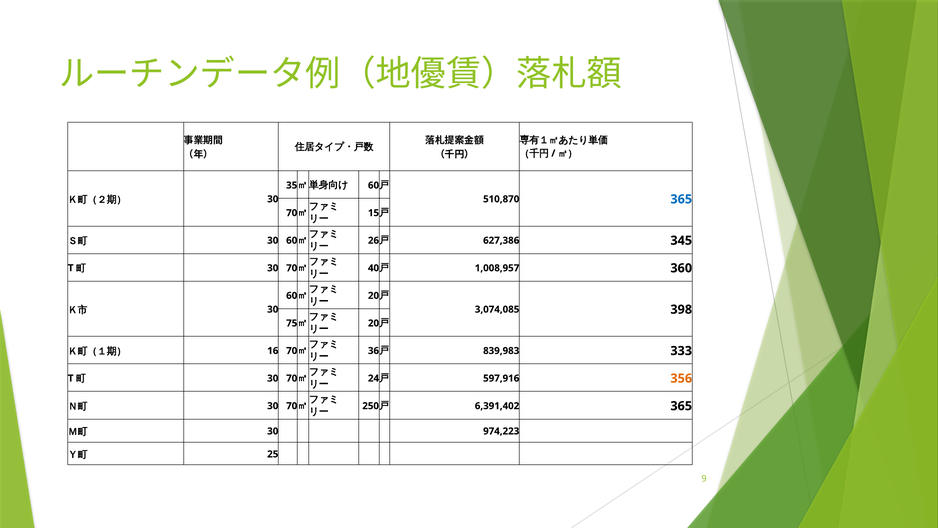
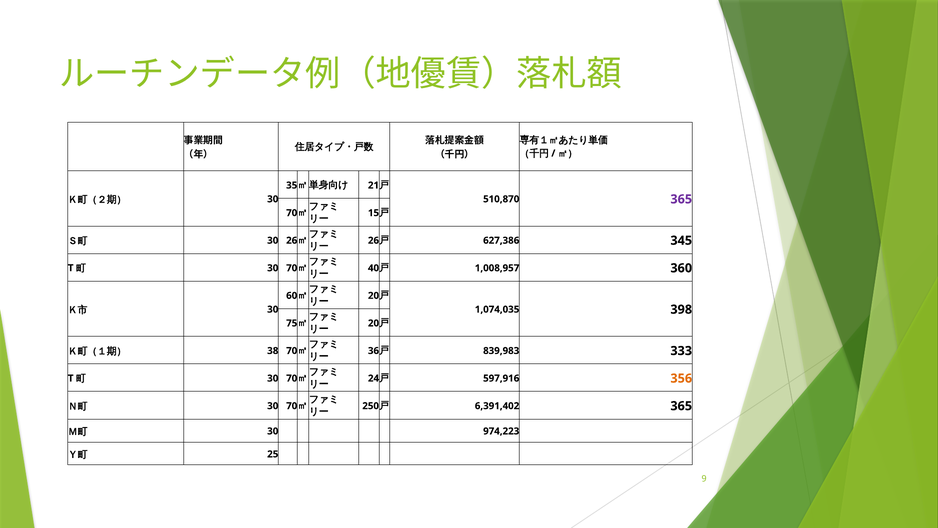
60 at (374, 185): 60 -> 21
365 at (681, 199) colour: blue -> purple
60 at (292, 240): 60 -> 26
3,074,085: 3,074,085 -> 1,074,035
16: 16 -> 38
